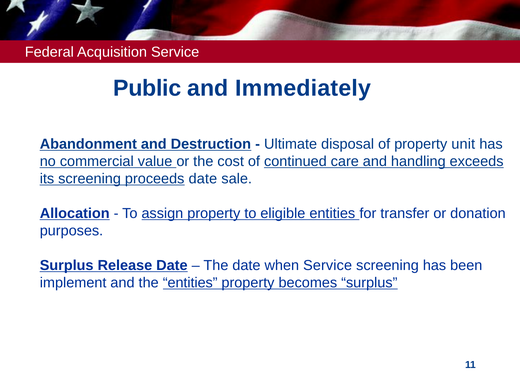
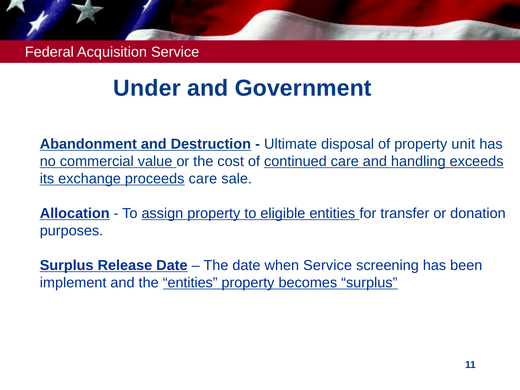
Public: Public -> Under
Immediately: Immediately -> Government
its screening: screening -> exchange
proceeds date: date -> care
